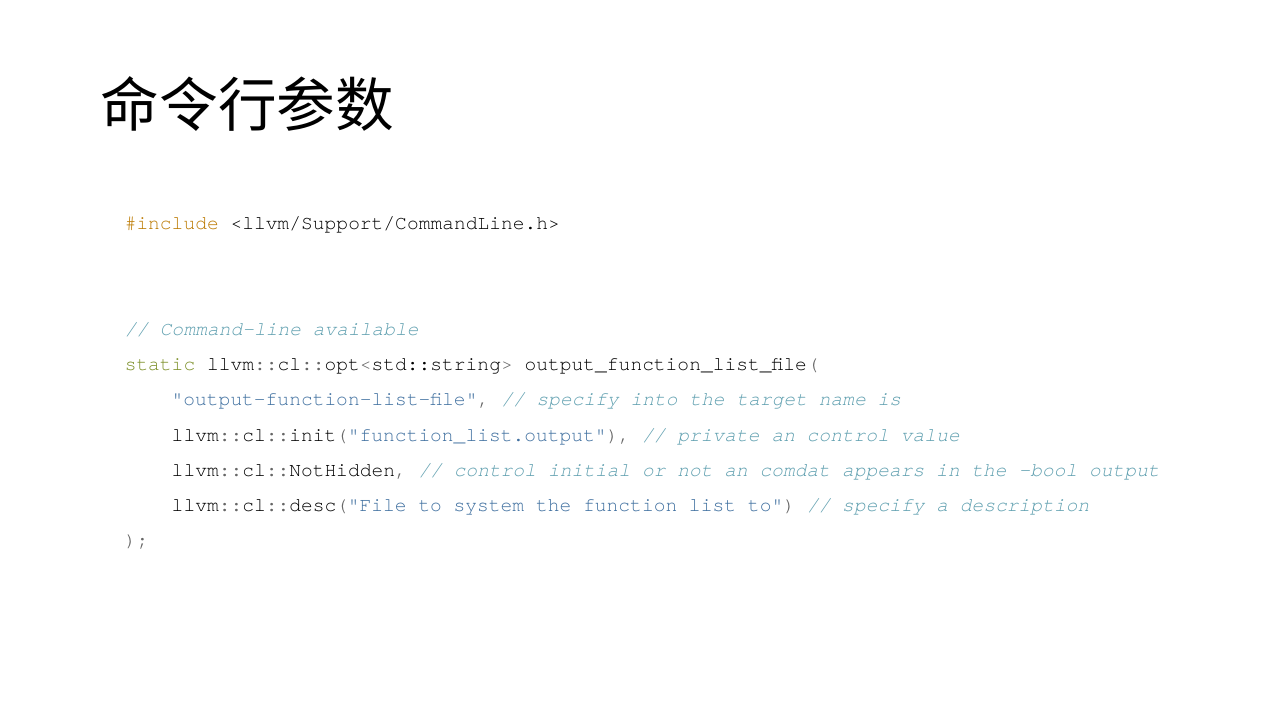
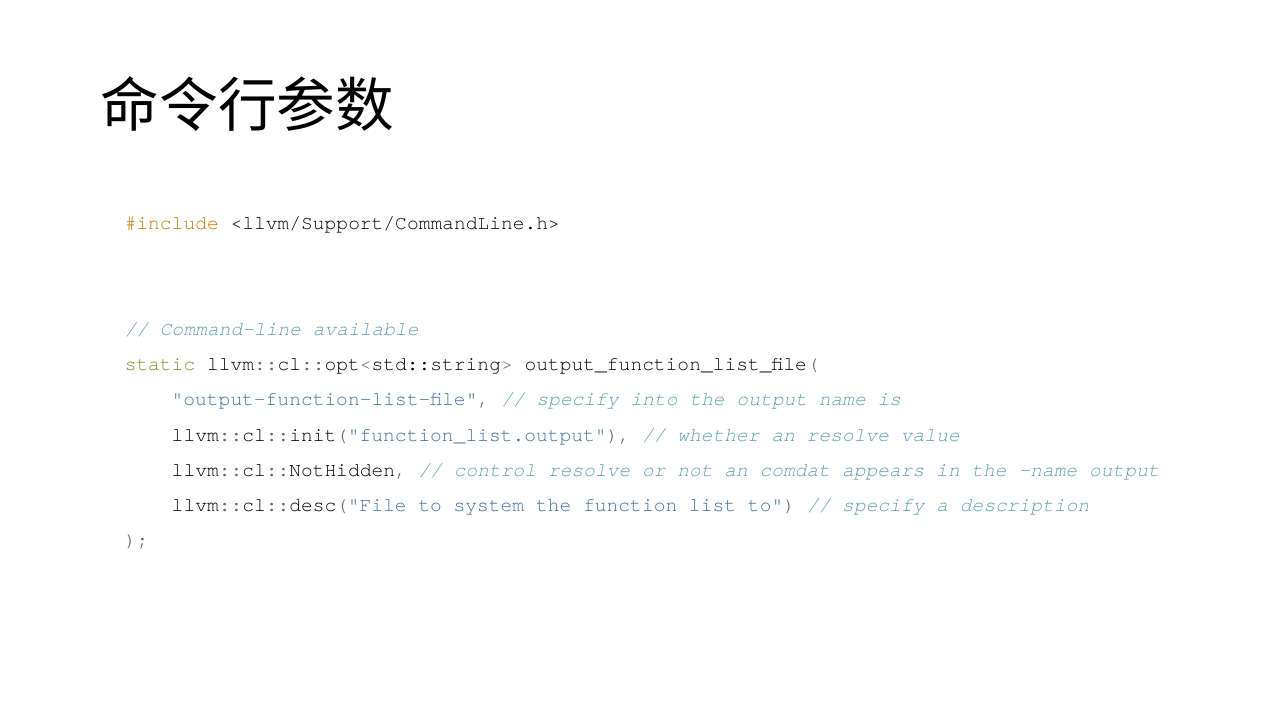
the target: target -> output
private: private -> whether
an control: control -> resolve
control initial: initial -> resolve
the bool: bool -> name
